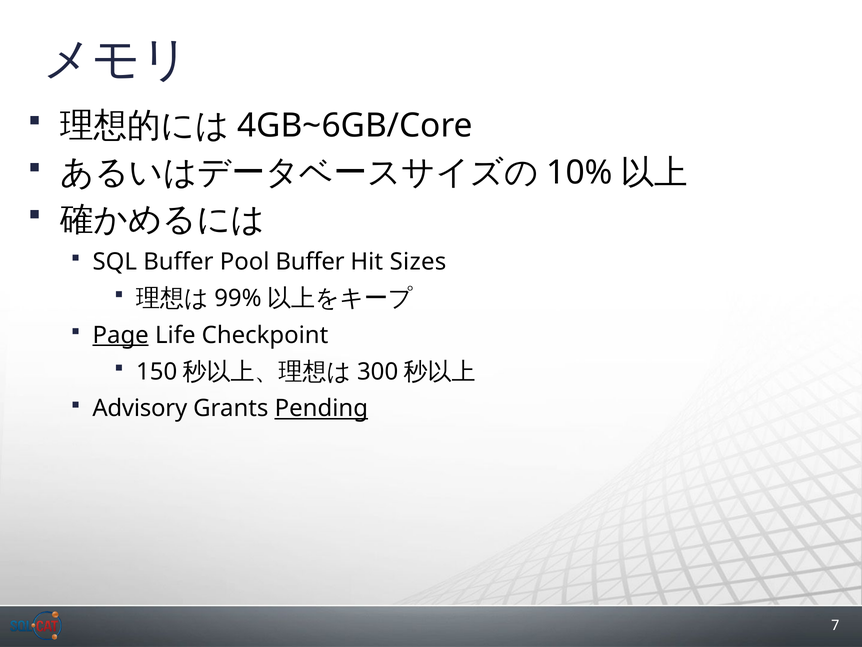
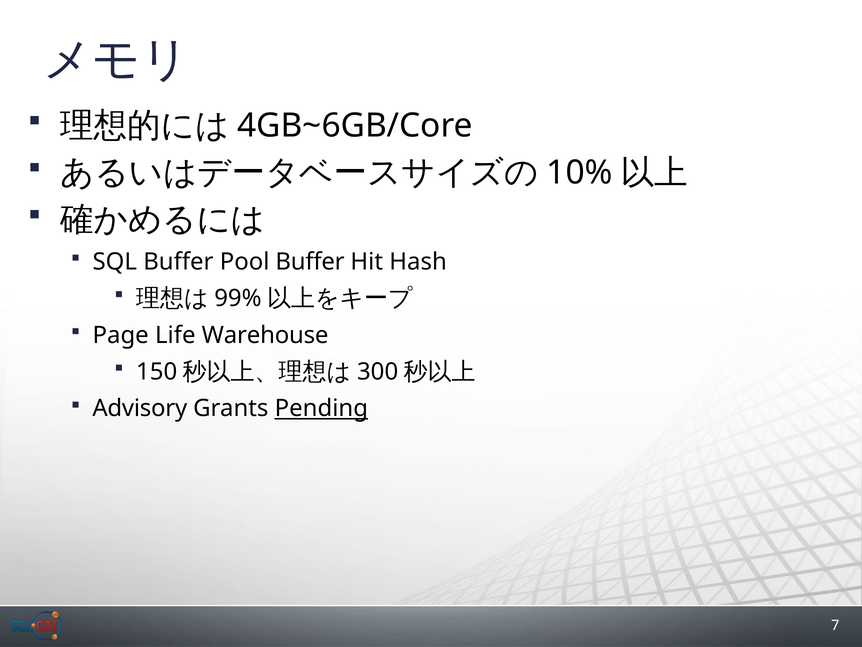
Sizes: Sizes -> Hash
Page underline: present -> none
Checkpoint: Checkpoint -> Warehouse
